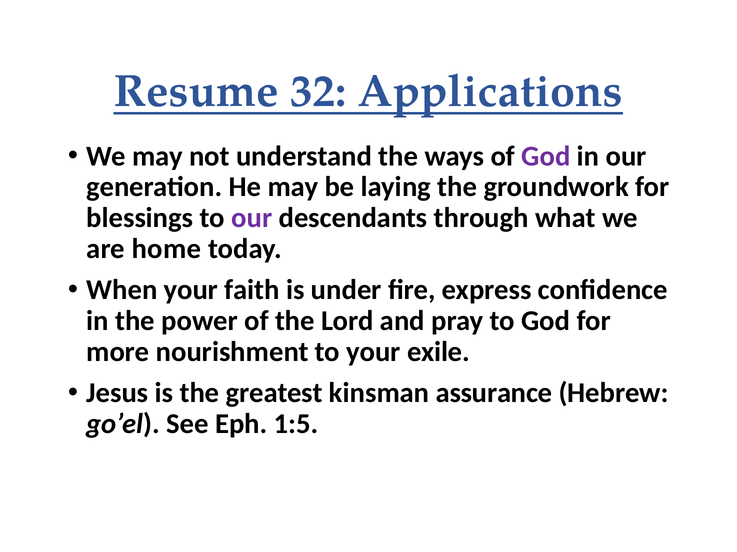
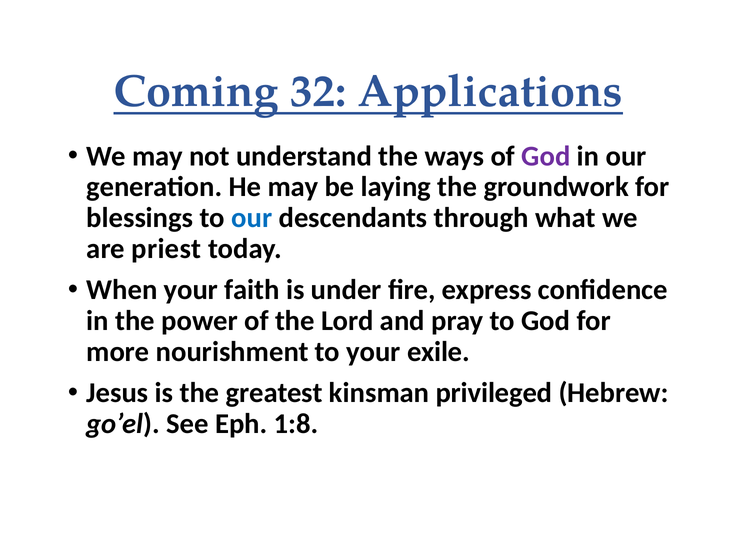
Resume: Resume -> Coming
our at (252, 218) colour: purple -> blue
home: home -> priest
assurance: assurance -> privileged
1:5: 1:5 -> 1:8
